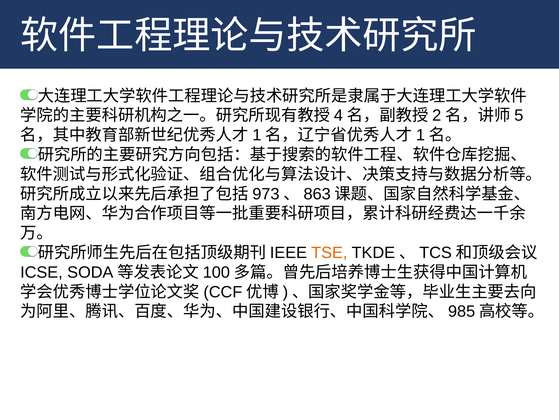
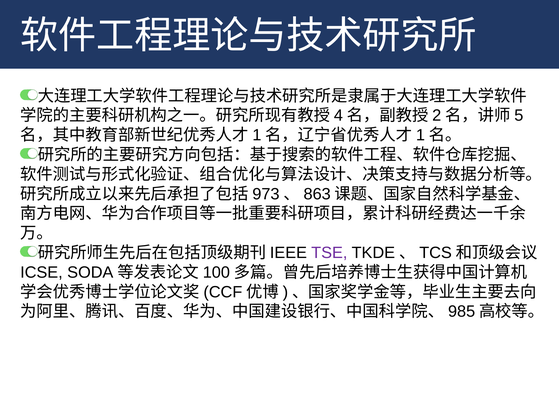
TSE colour: orange -> purple
